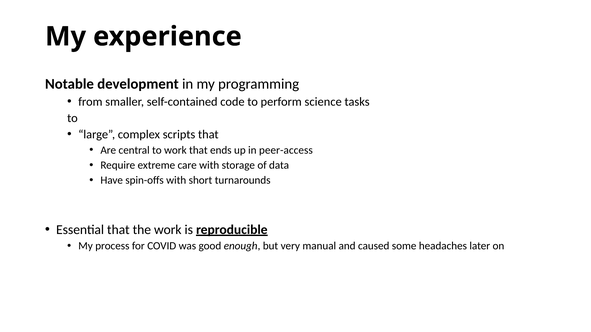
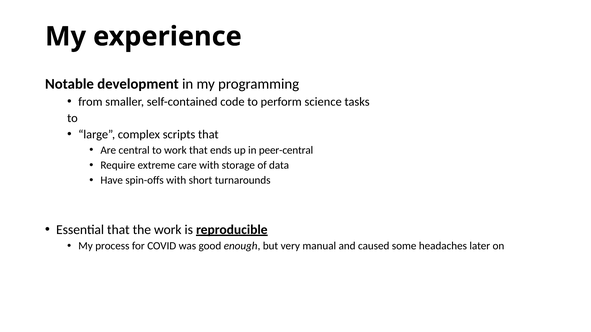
peer-access: peer-access -> peer-central
